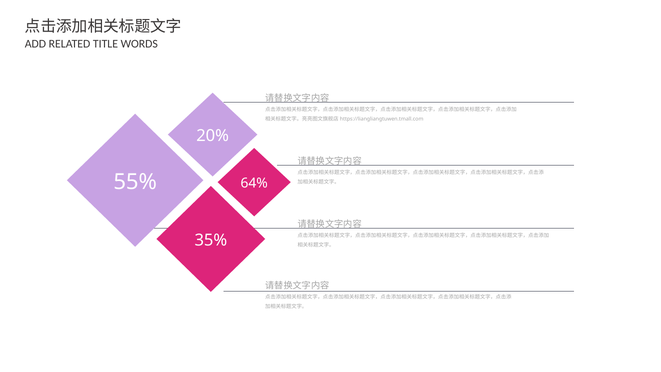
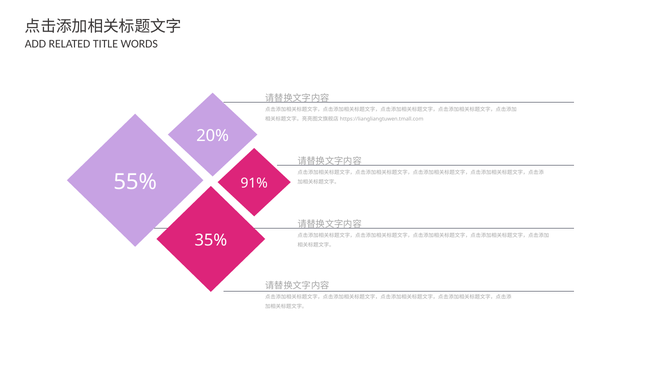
64%: 64% -> 91%
